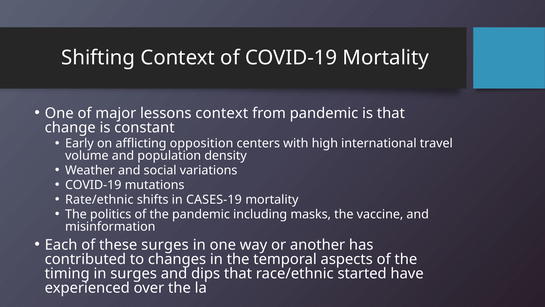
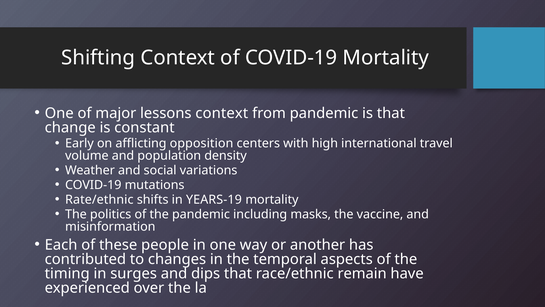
CASES-19: CASES-19 -> YEARS-19
these surges: surges -> people
started: started -> remain
